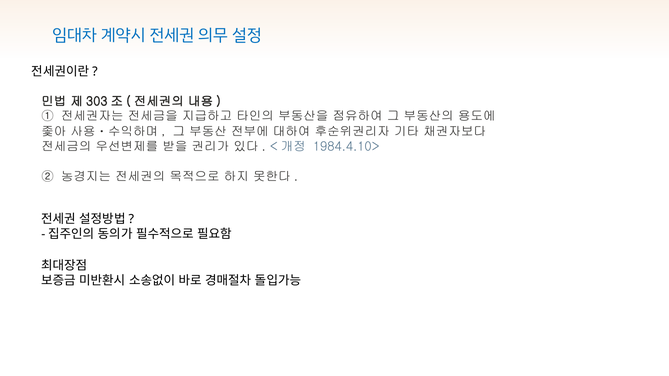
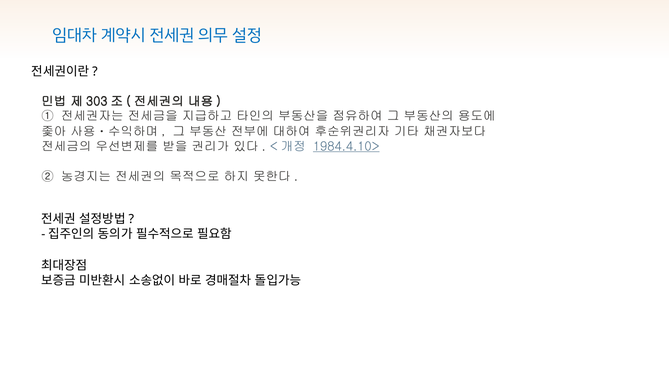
1984.4.10> underline: none -> present
